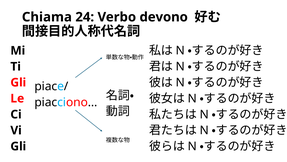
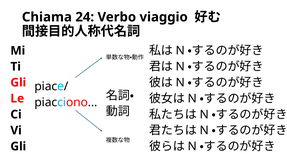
devono: devono -> viaggio
